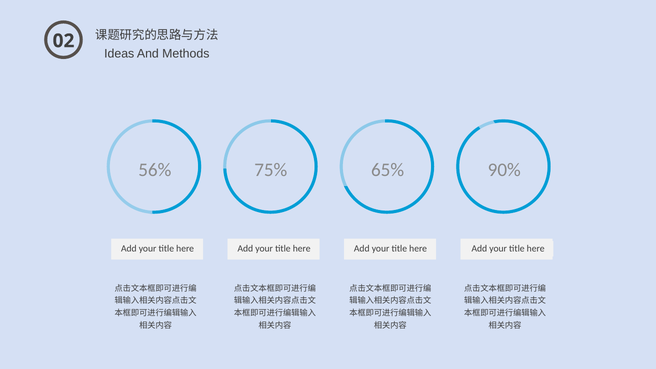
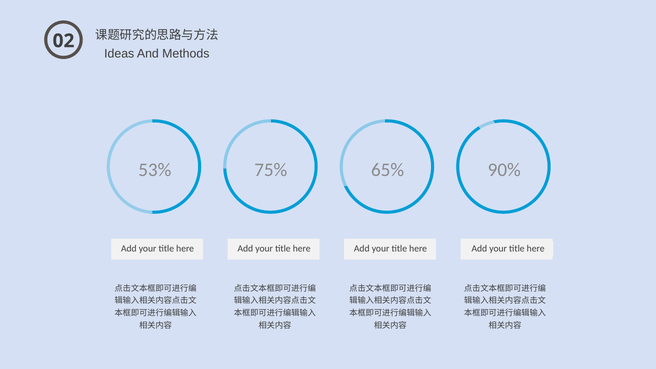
56%: 56% -> 53%
